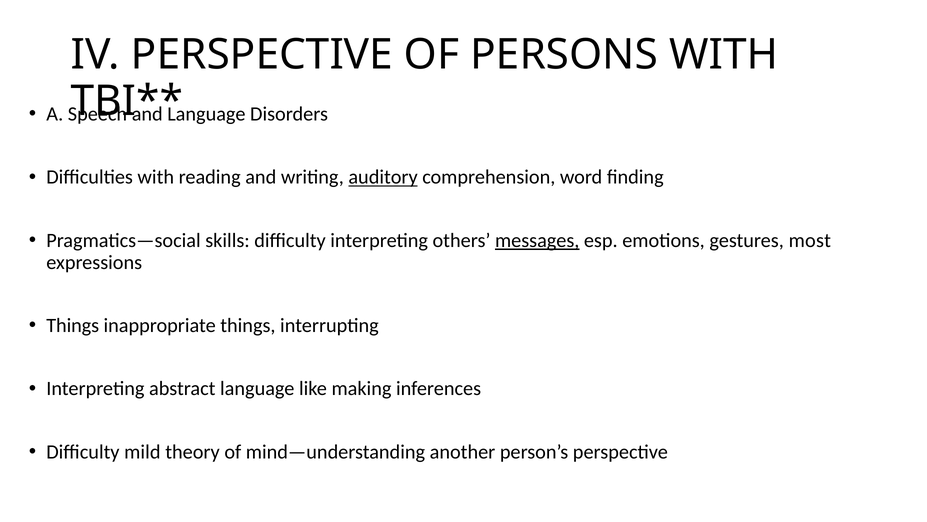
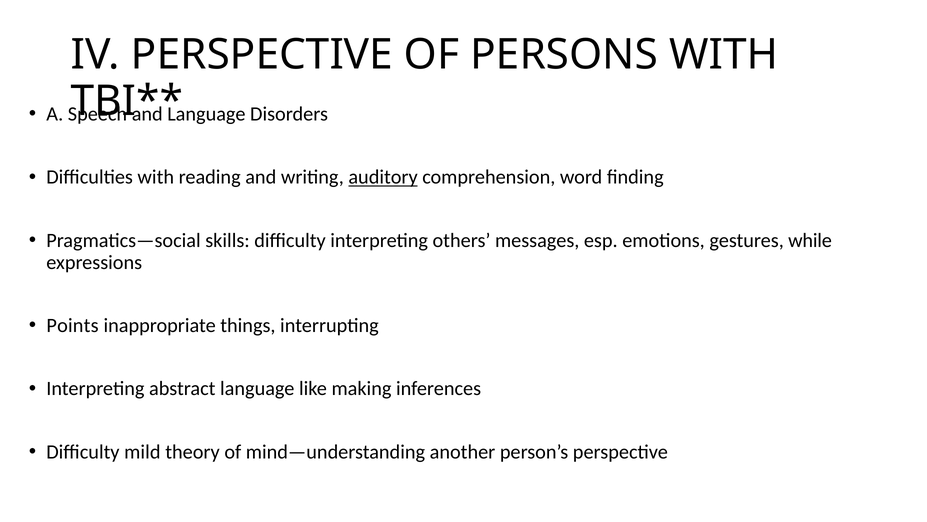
messages underline: present -> none
most: most -> while
Things at (73, 325): Things -> Points
